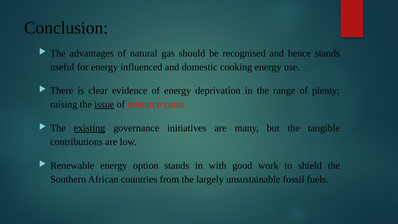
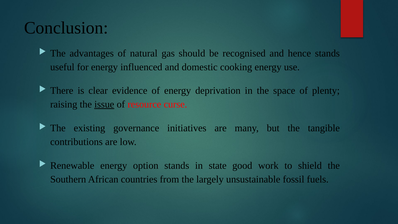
range: range -> space
existing underline: present -> none
with: with -> state
